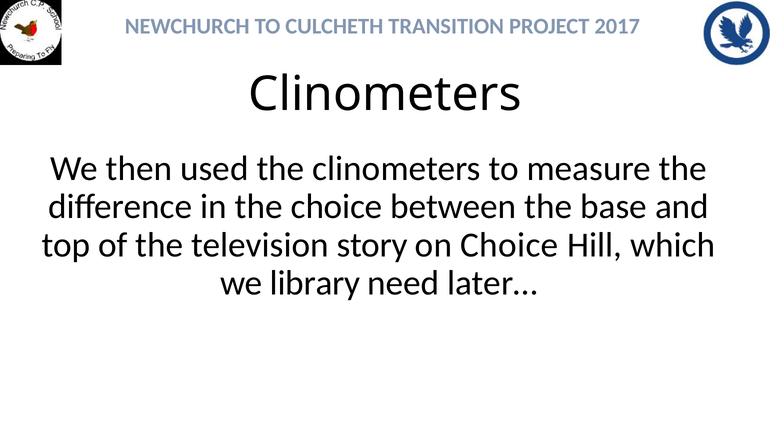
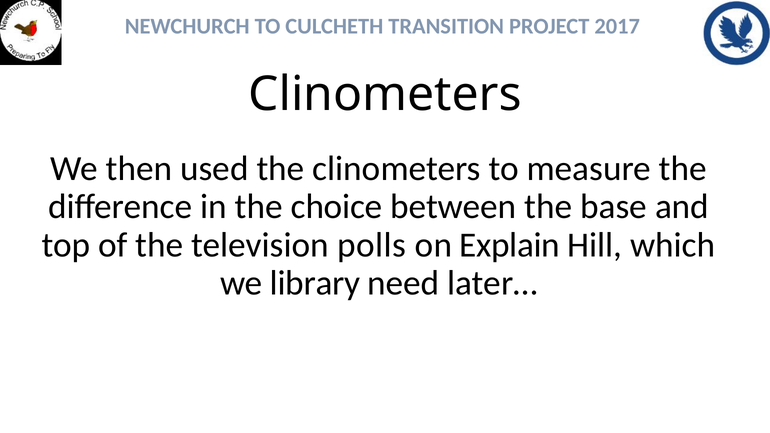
story: story -> polls
on Choice: Choice -> Explain
